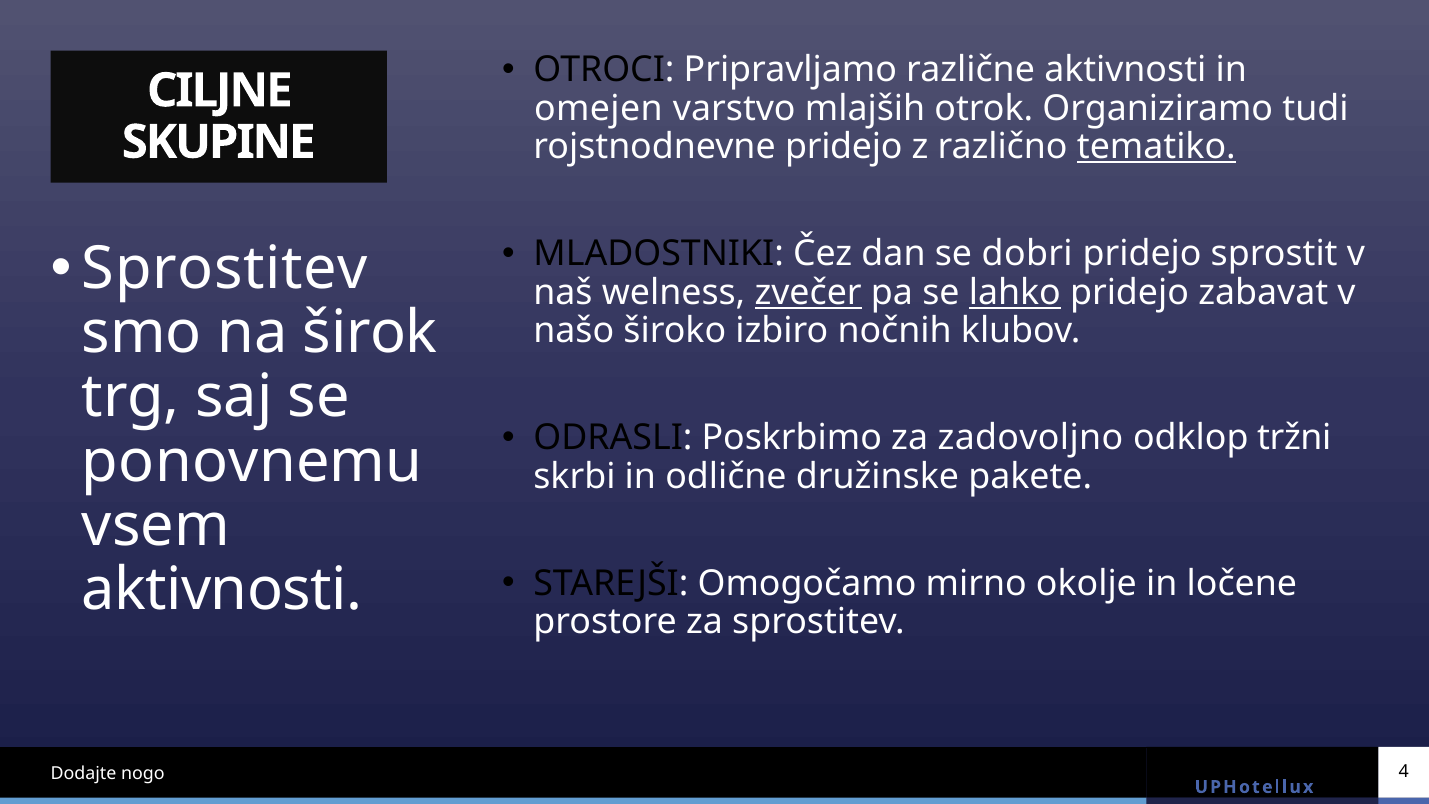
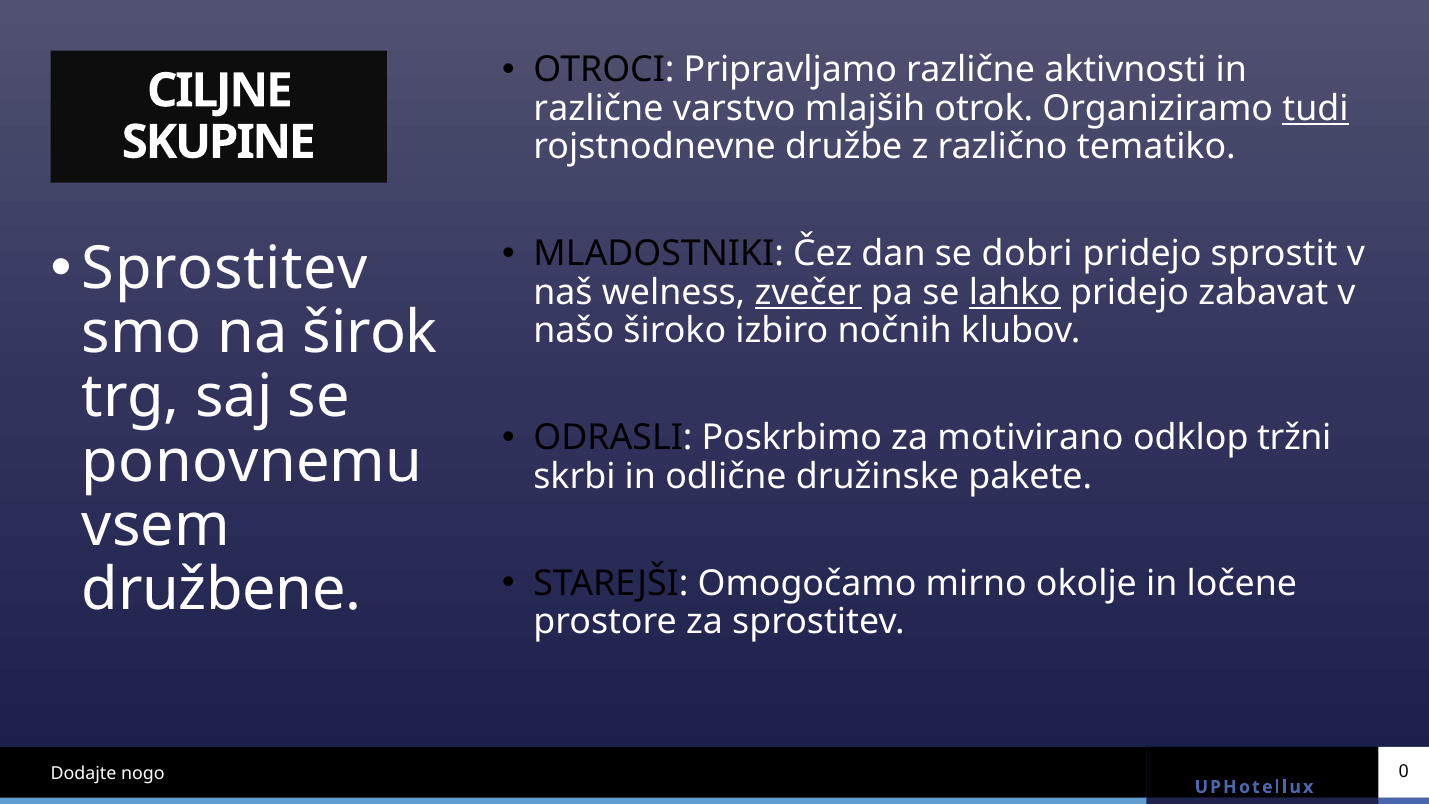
omejen at (598, 108): omejen -> različne
tudi underline: none -> present
rojstnodnevne pridejo: pridejo -> družbe
tematiko underline: present -> none
zadovoljno: zadovoljno -> motivirano
aktivnosti at (222, 590): aktivnosti -> družbene
4: 4 -> 0
